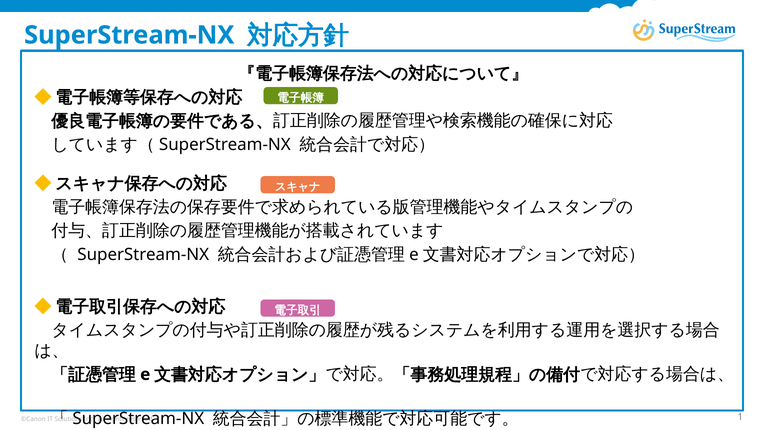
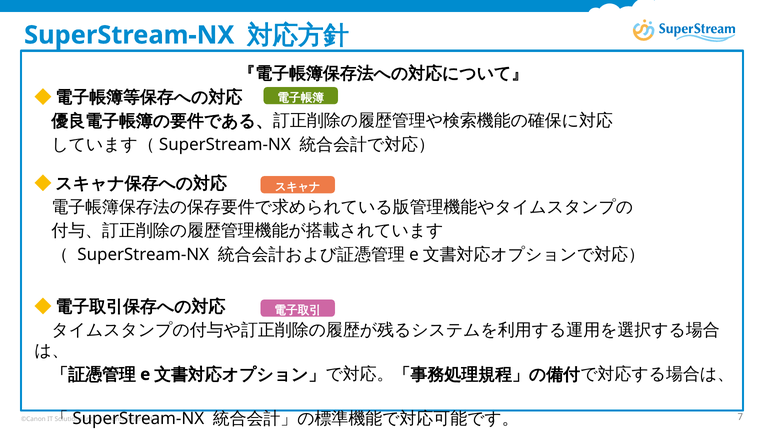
1: 1 -> 7
